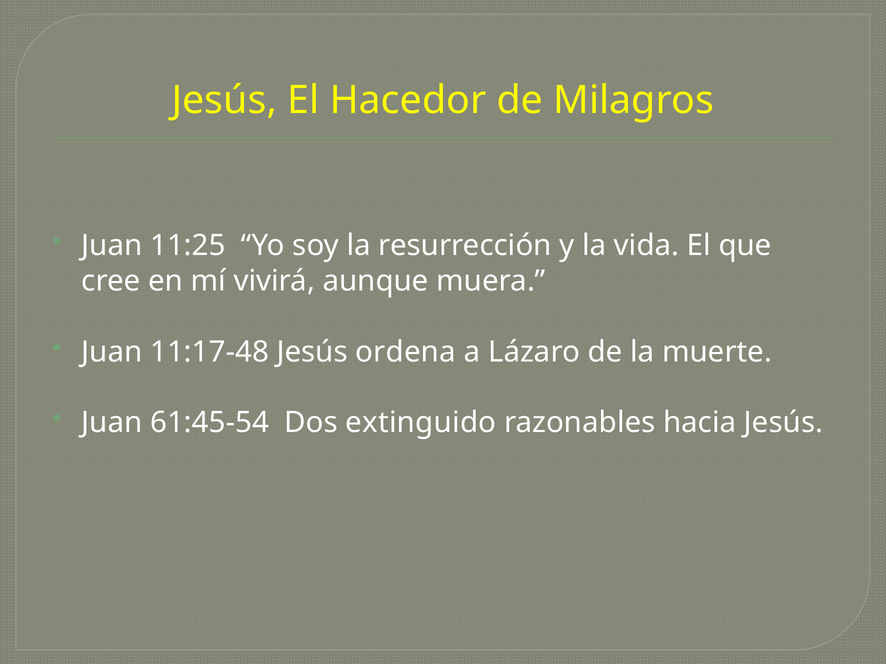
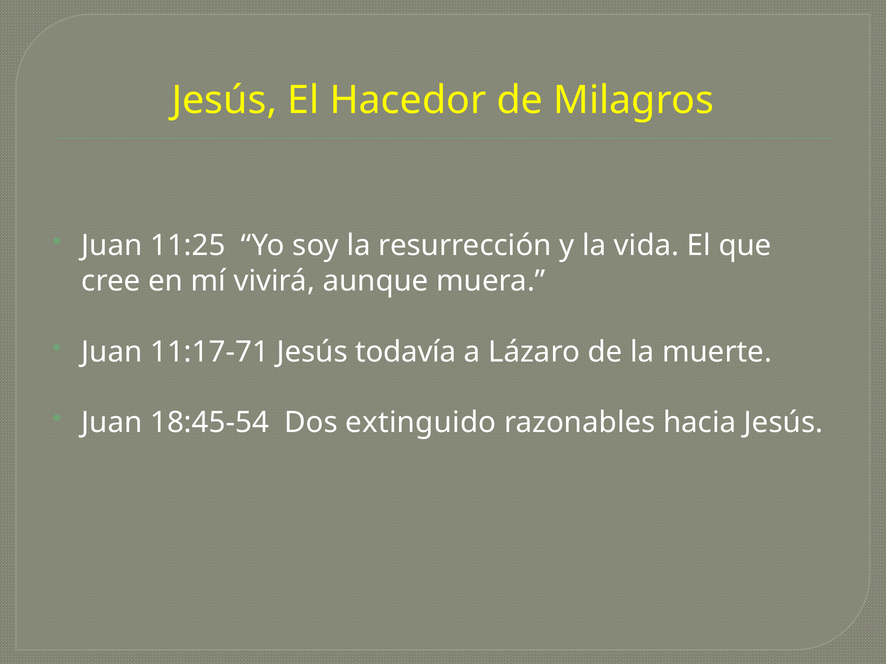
11:17-48: 11:17-48 -> 11:17-71
ordena: ordena -> todavía
61:45-54: 61:45-54 -> 18:45-54
